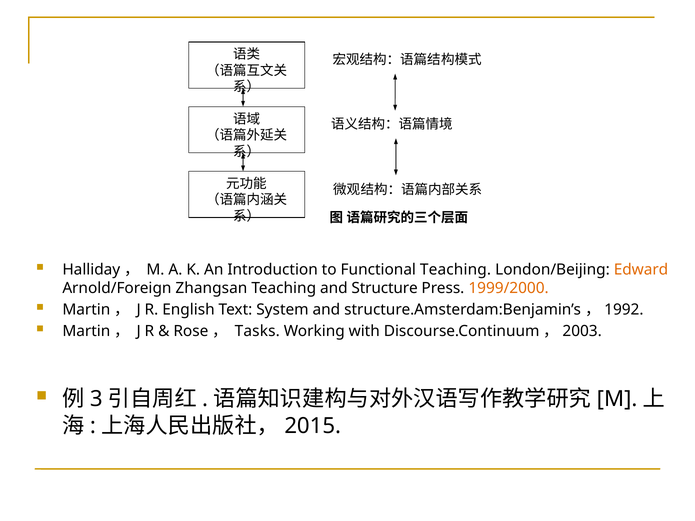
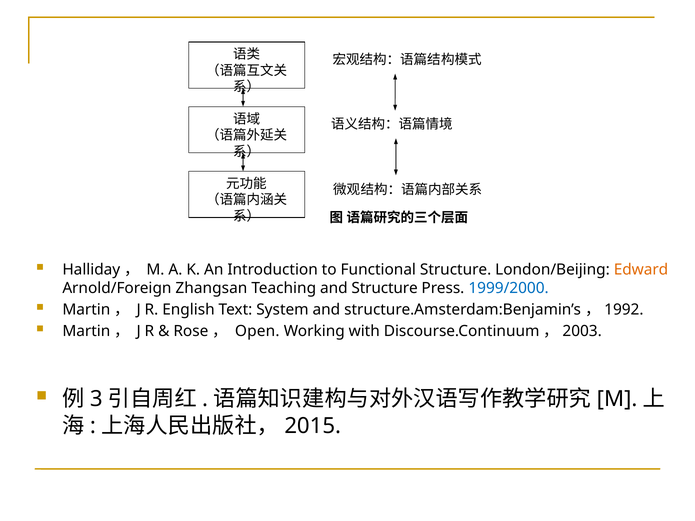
Functional Teaching: Teaching -> Structure
1999/2000 colour: orange -> blue
Tasks: Tasks -> Open
